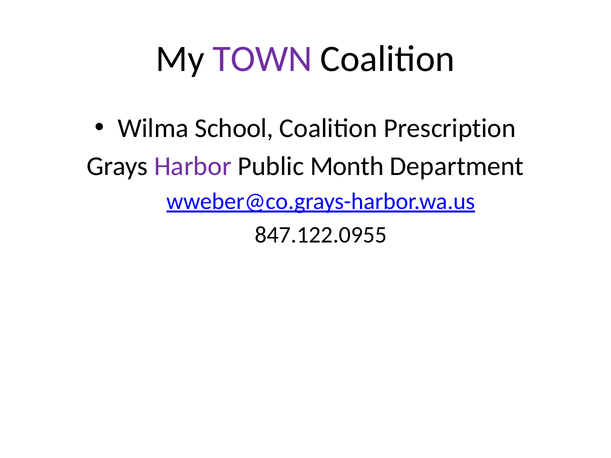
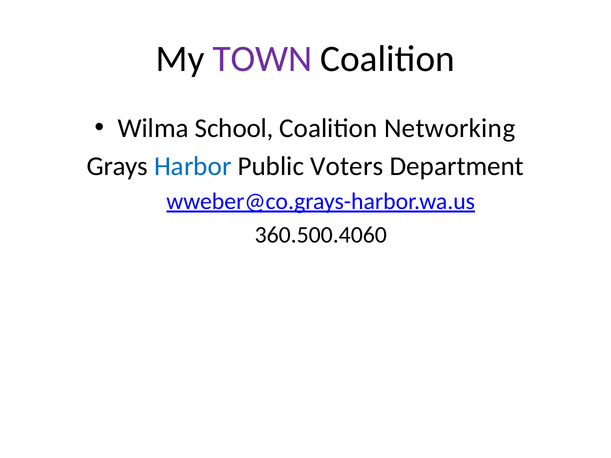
Prescription: Prescription -> Networking
Harbor colour: purple -> blue
Month: Month -> Voters
847.122.0955: 847.122.0955 -> 360.500.4060
